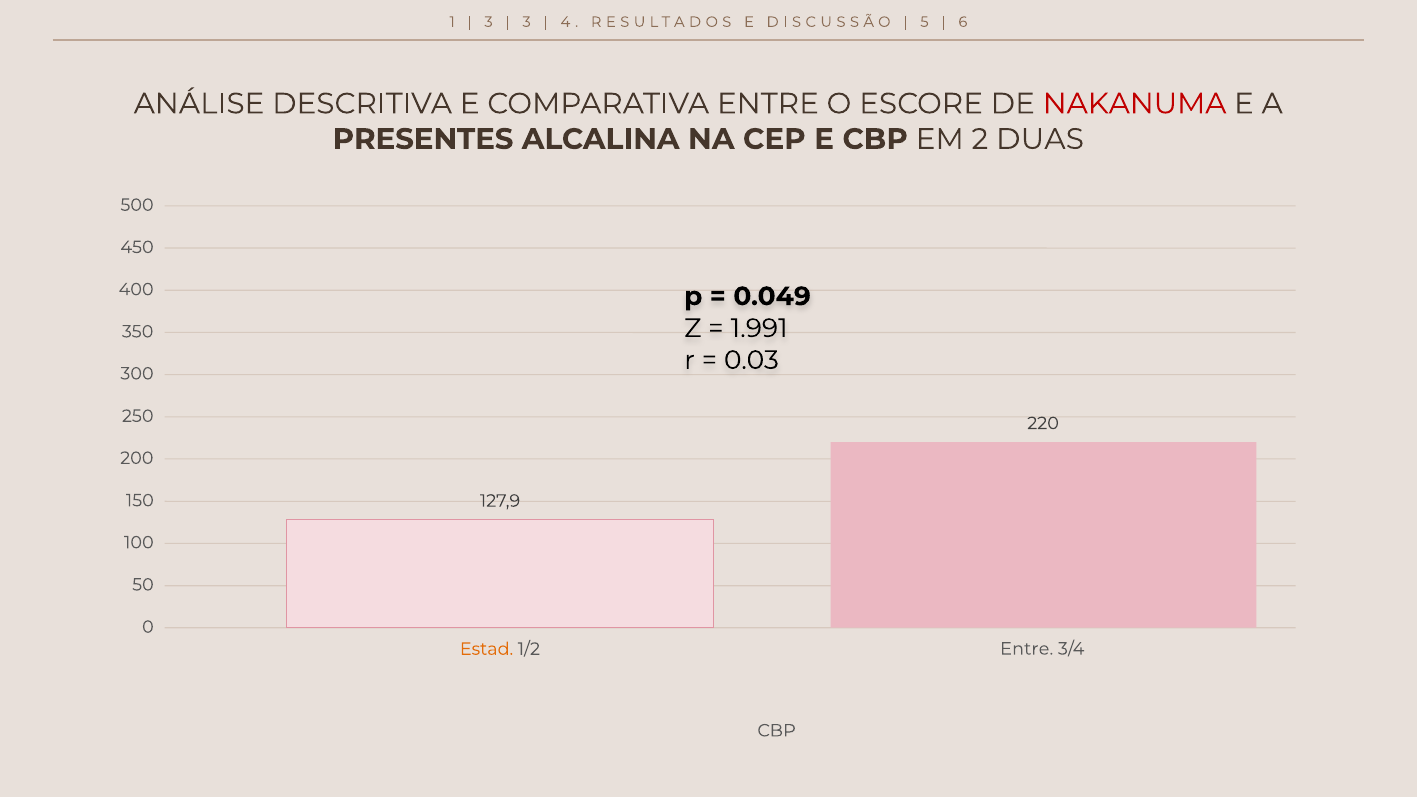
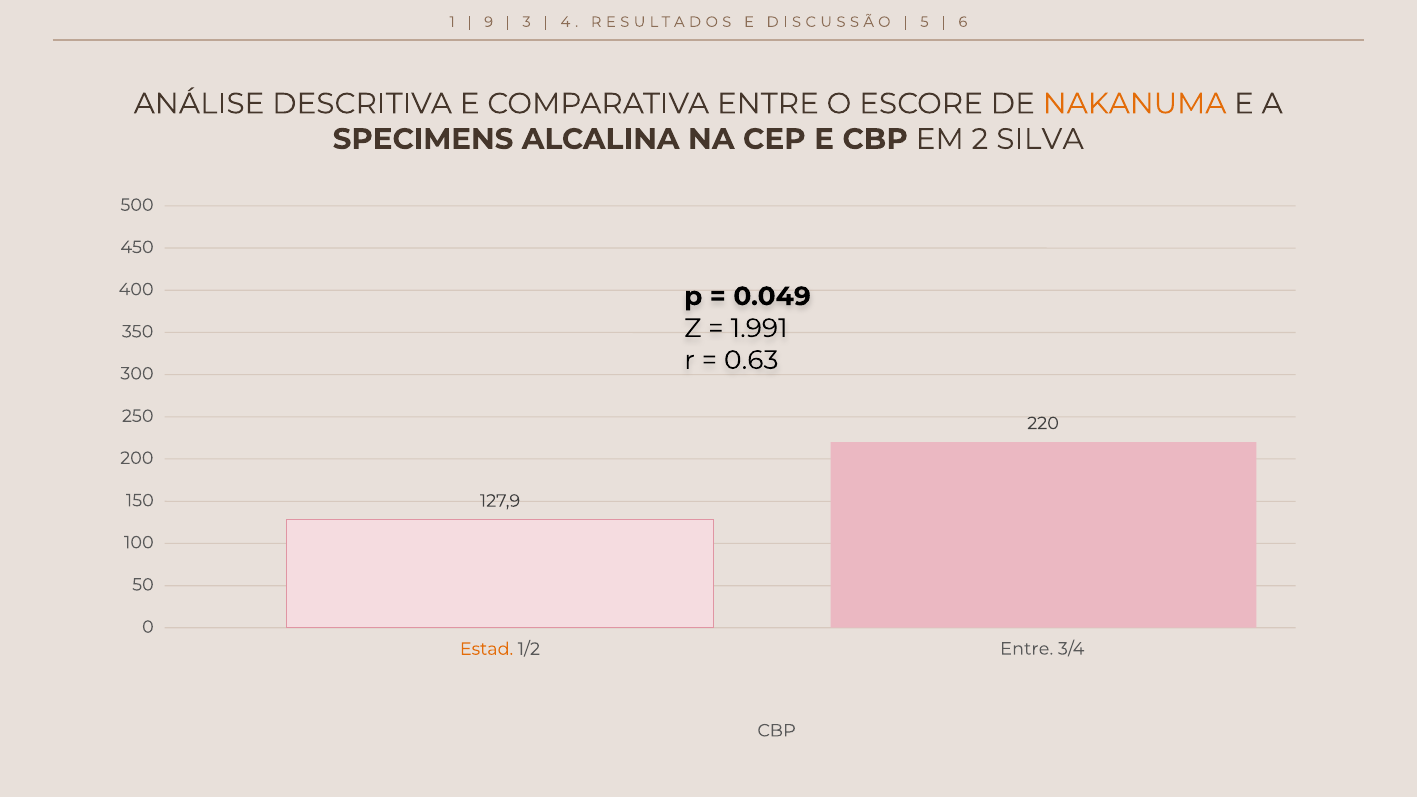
3 at (489, 22): 3 -> 9
NAKANUMA colour: red -> orange
PRESENTES: PRESENTES -> SPECIMENS
DUAS: DUAS -> SILVA
0.03: 0.03 -> 0.63
